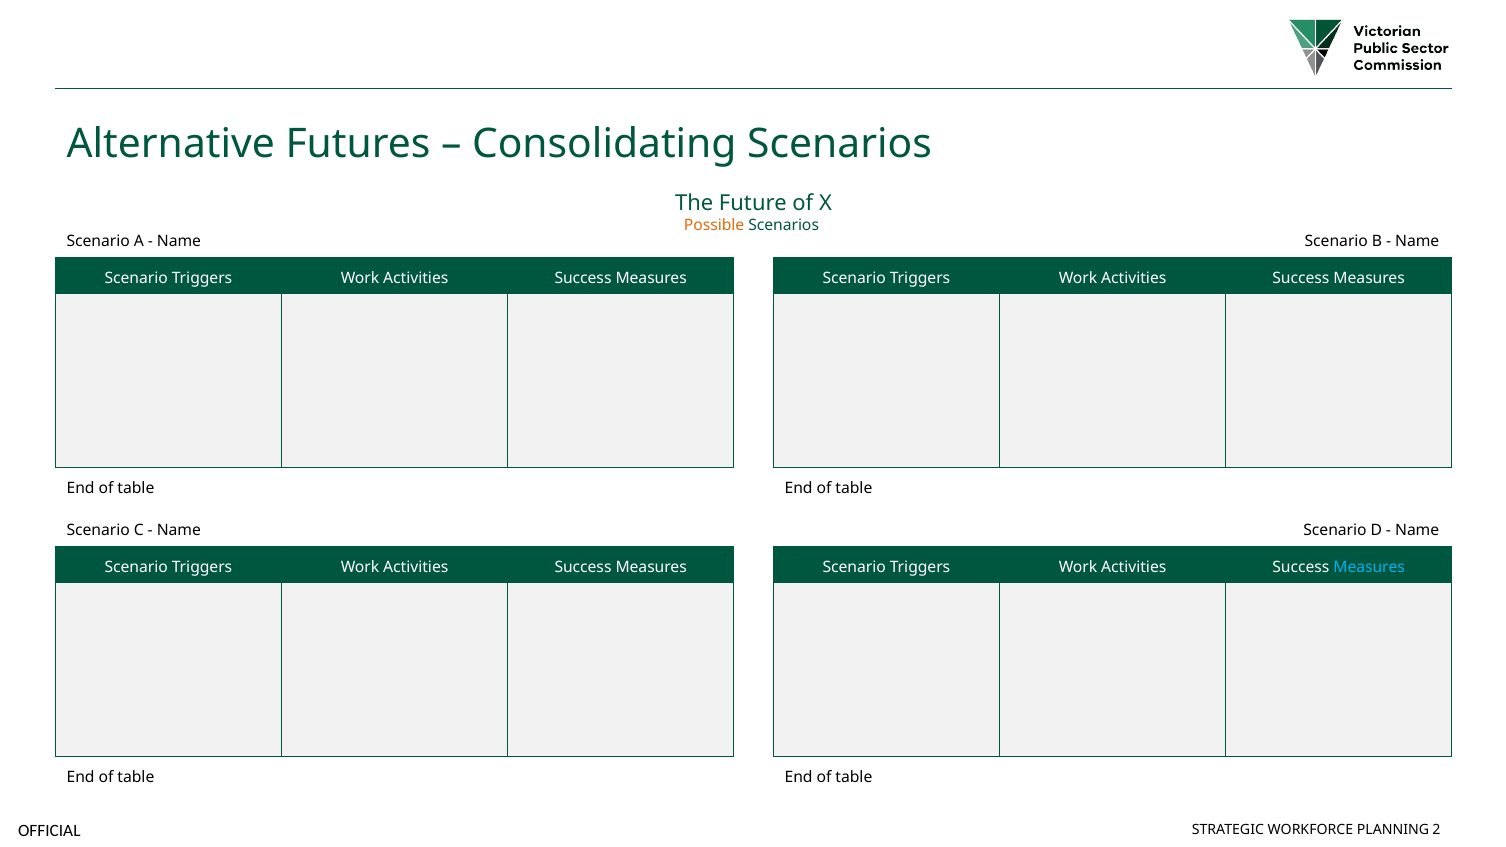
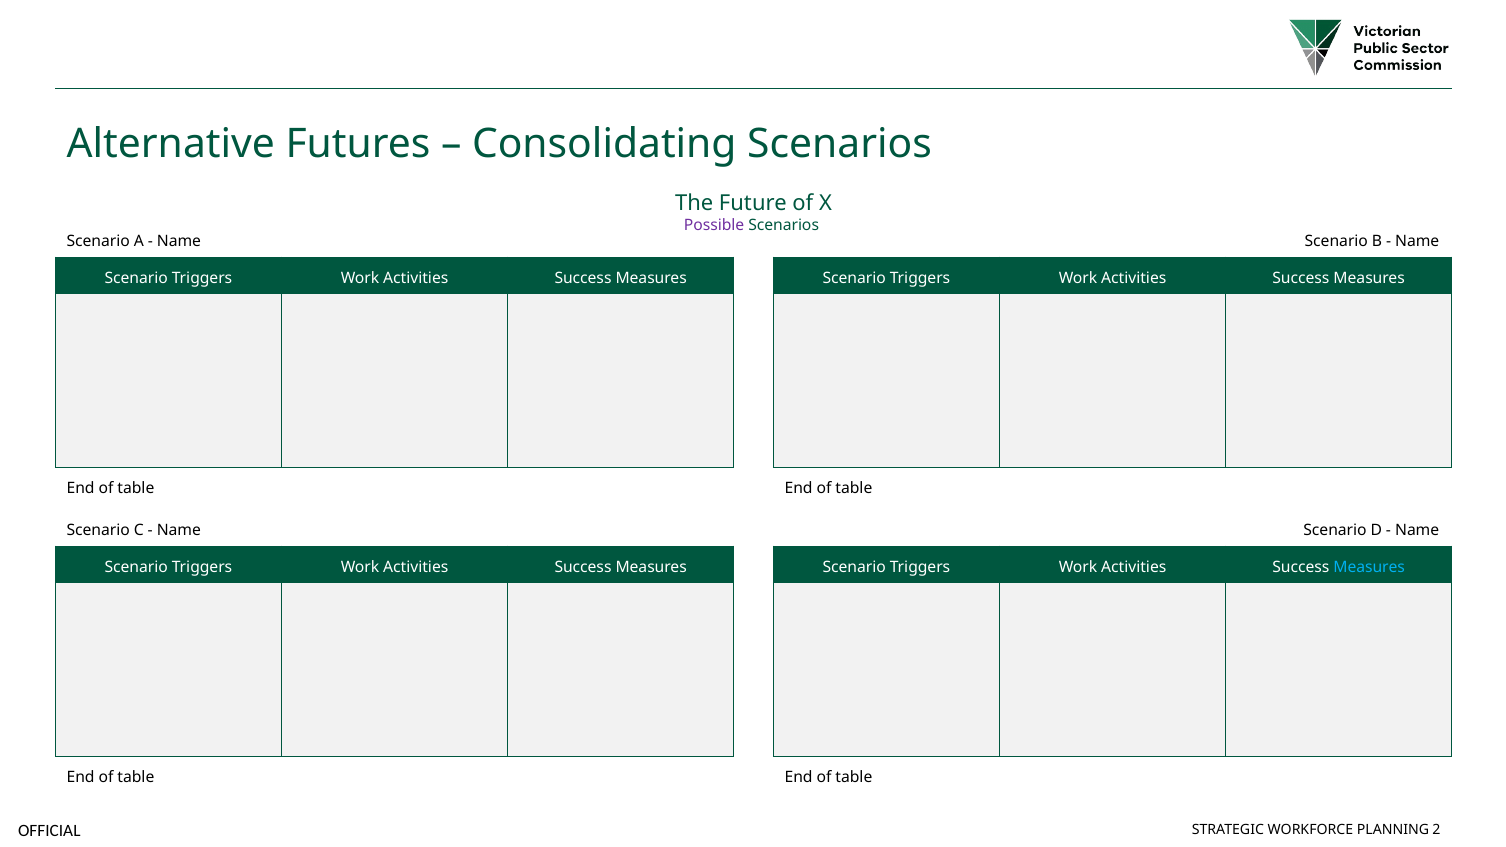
Possible colour: orange -> purple
